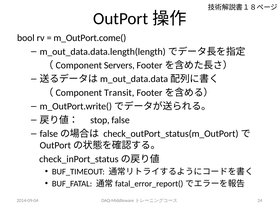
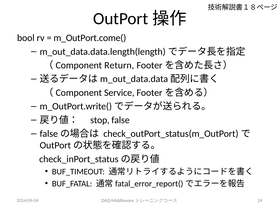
Servers: Servers -> Return
Transit: Transit -> Service
